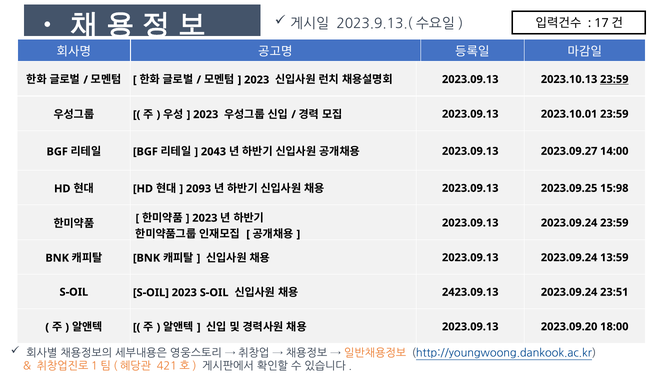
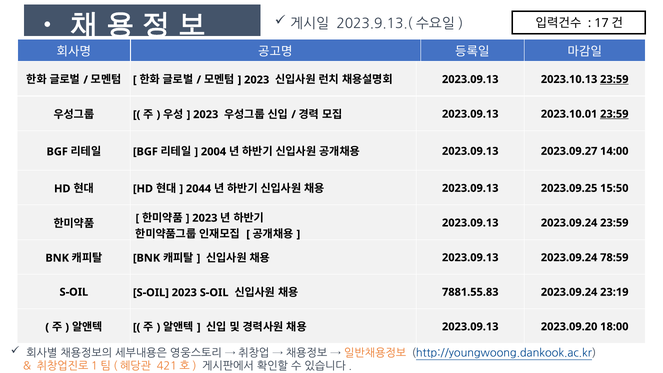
23:59 at (614, 114) underline: none -> present
2043: 2043 -> 2004
2093: 2093 -> 2044
15:98: 15:98 -> 15:50
13:59: 13:59 -> 78:59
2423.09.13: 2423.09.13 -> 7881.55.83
23:51: 23:51 -> 23:19
